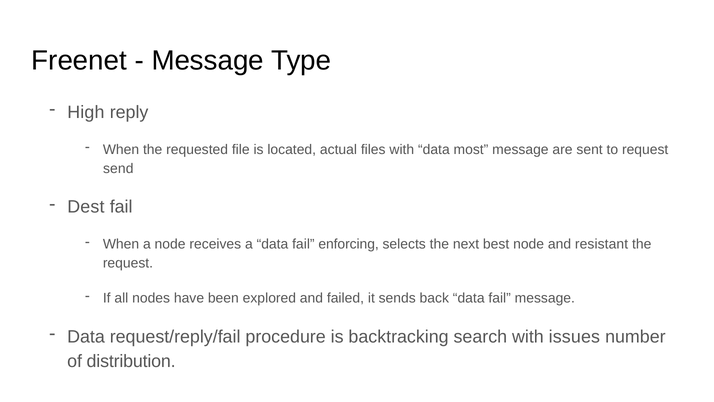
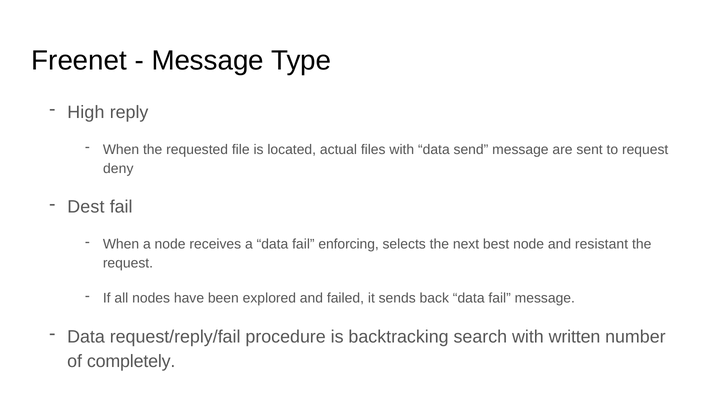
most: most -> send
send: send -> deny
issues: issues -> written
distribution: distribution -> completely
